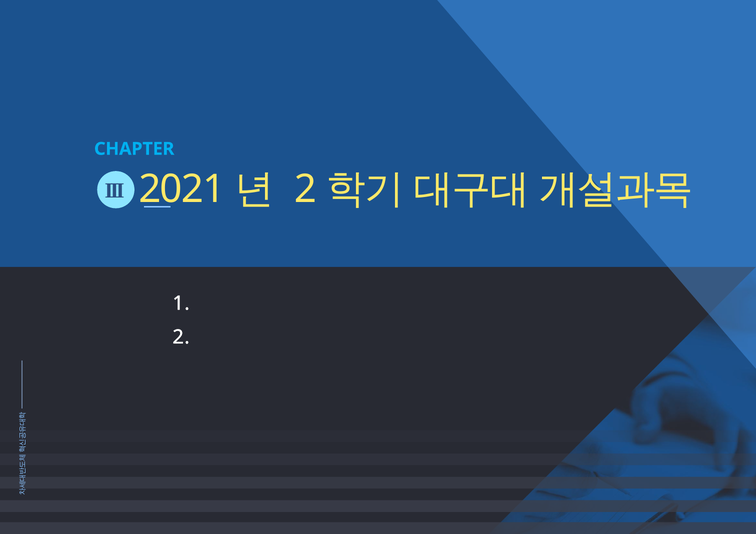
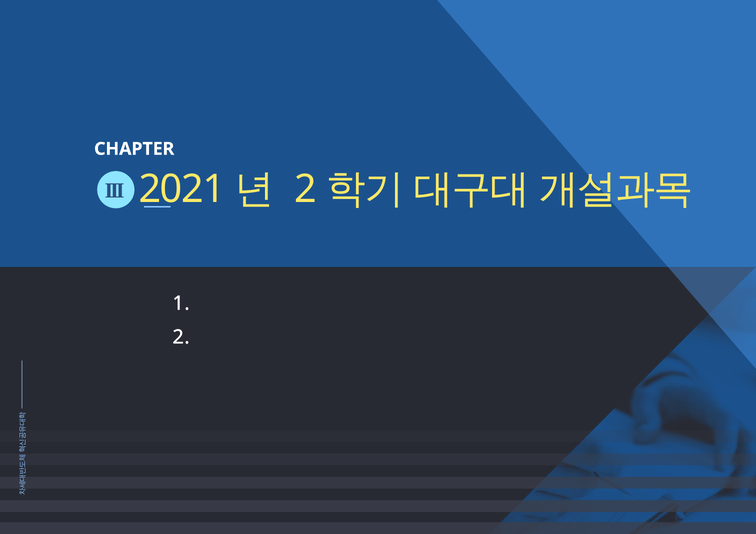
CHAPTER colour: light blue -> white
